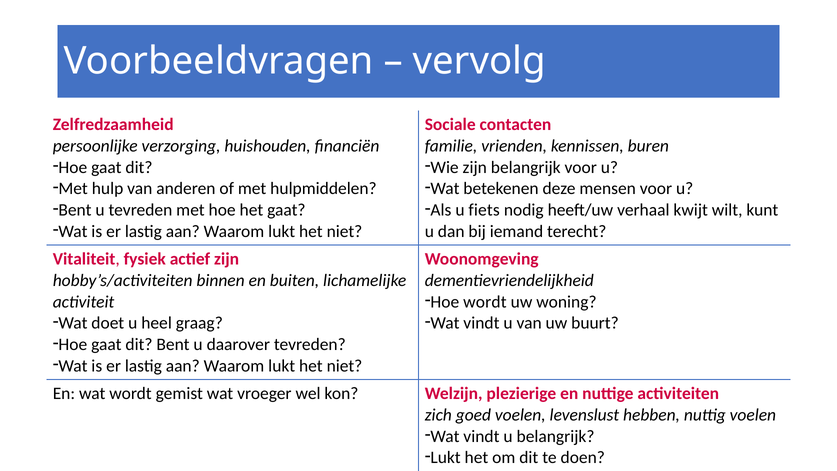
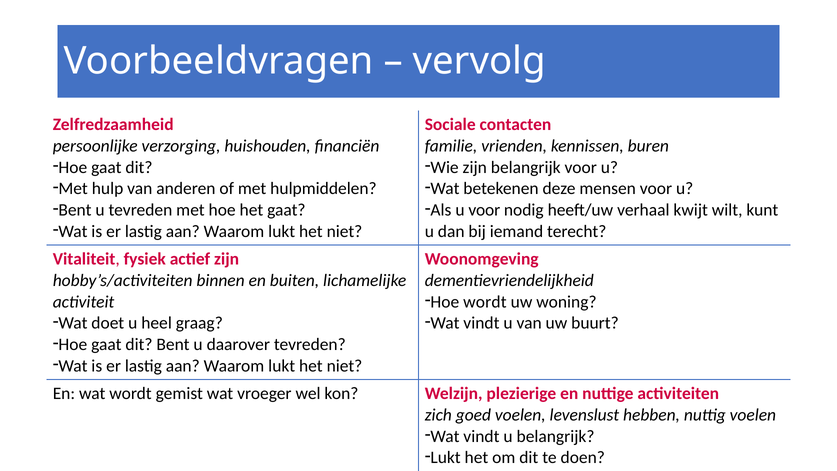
u fiets: fiets -> voor
